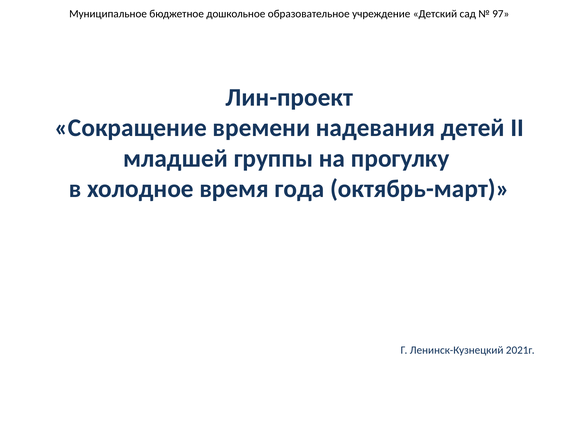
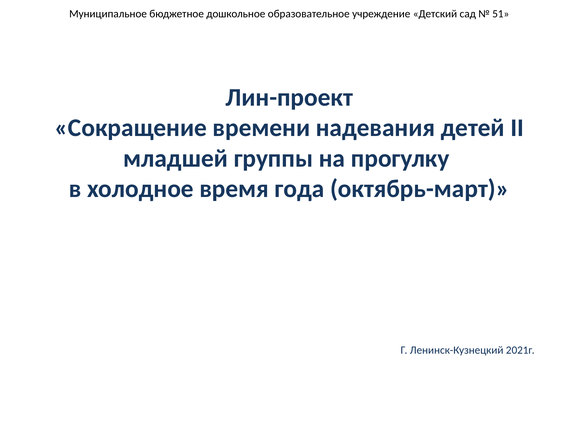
97: 97 -> 51
